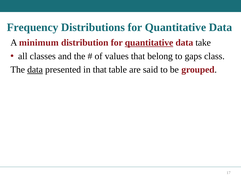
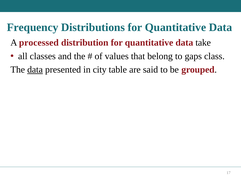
minimum: minimum -> processed
quantitative at (149, 43) underline: present -> none
in that: that -> city
